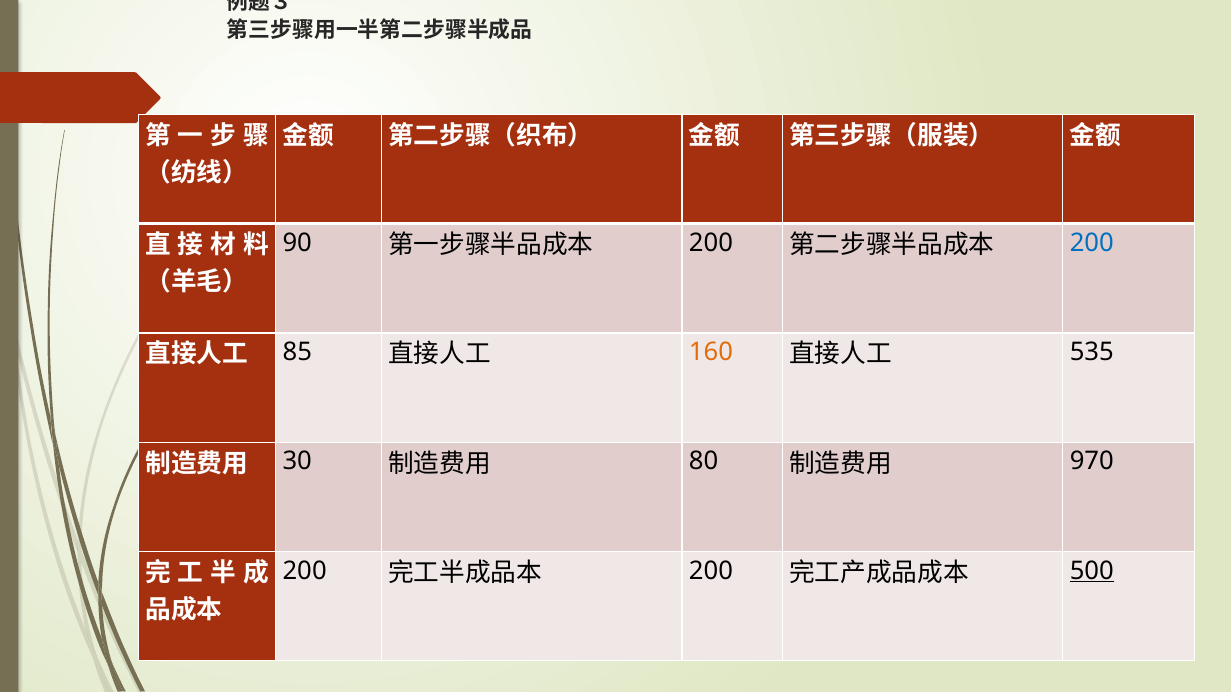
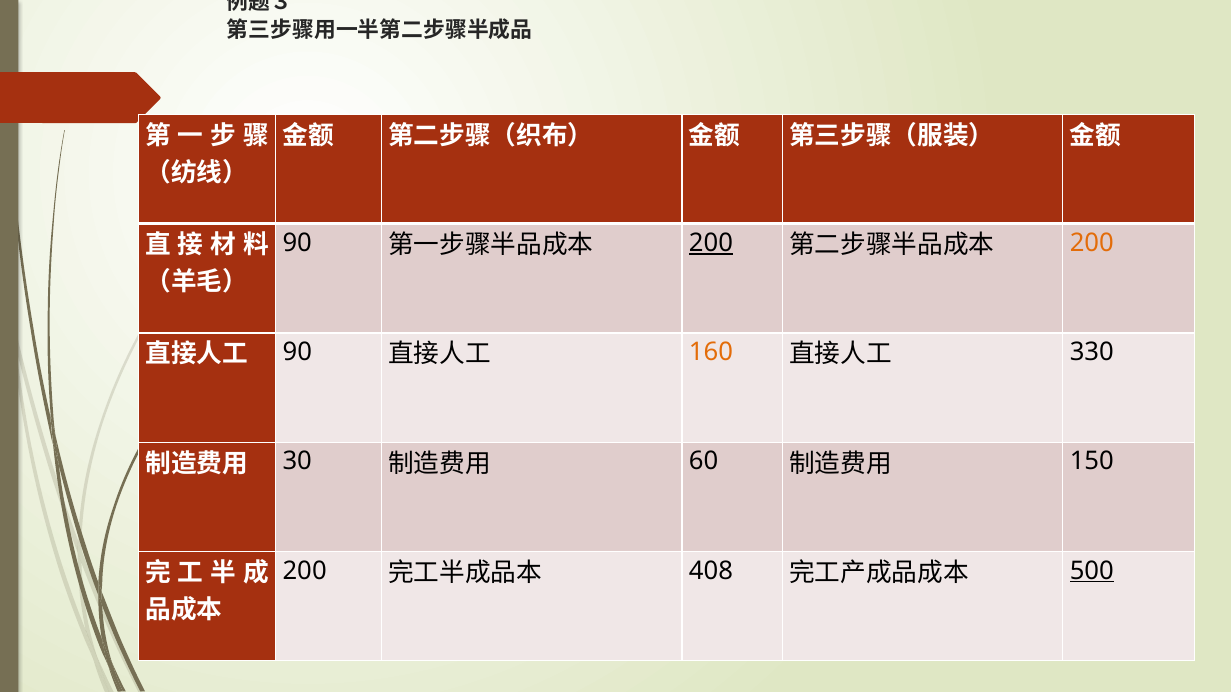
200 at (711, 243) underline: none -> present
200 at (1092, 243) colour: blue -> orange
85 at (297, 352): 85 -> 90
535: 535 -> 330
80: 80 -> 60
970: 970 -> 150
200 at (711, 571): 200 -> 408
